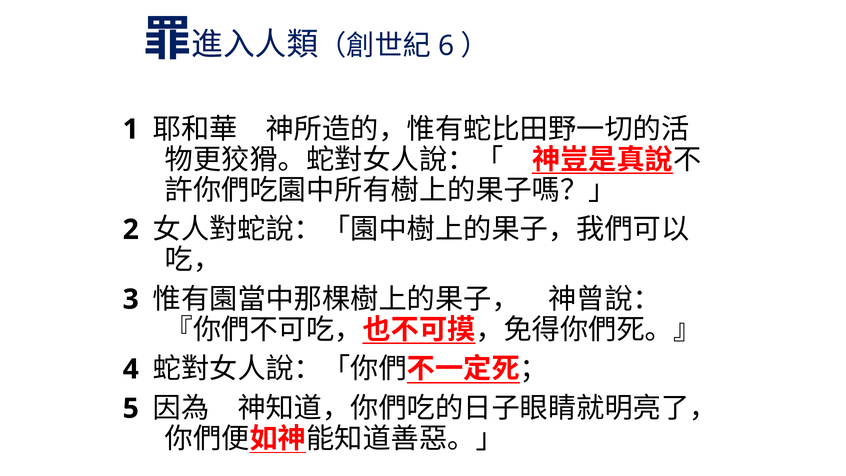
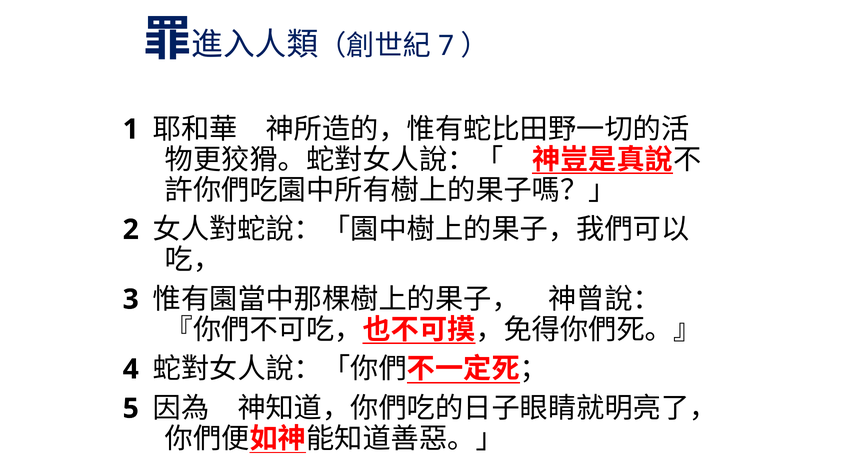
6: 6 -> 7
